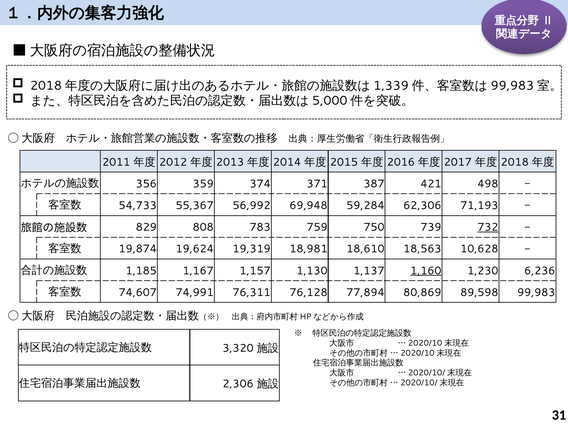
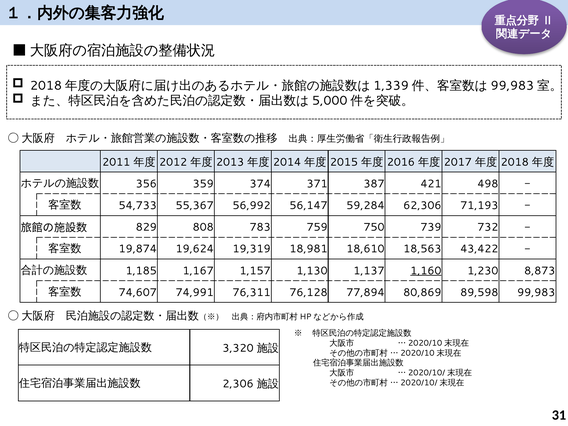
69,948: 69,948 -> 56,147
732 underline: present -> none
10,628: 10,628 -> 43,422
6,236: 6,236 -> 8,873
